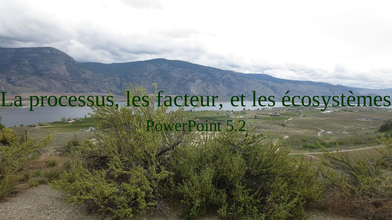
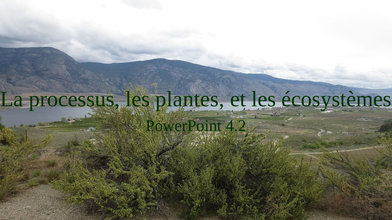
facteur: facteur -> plantes
5.2: 5.2 -> 4.2
